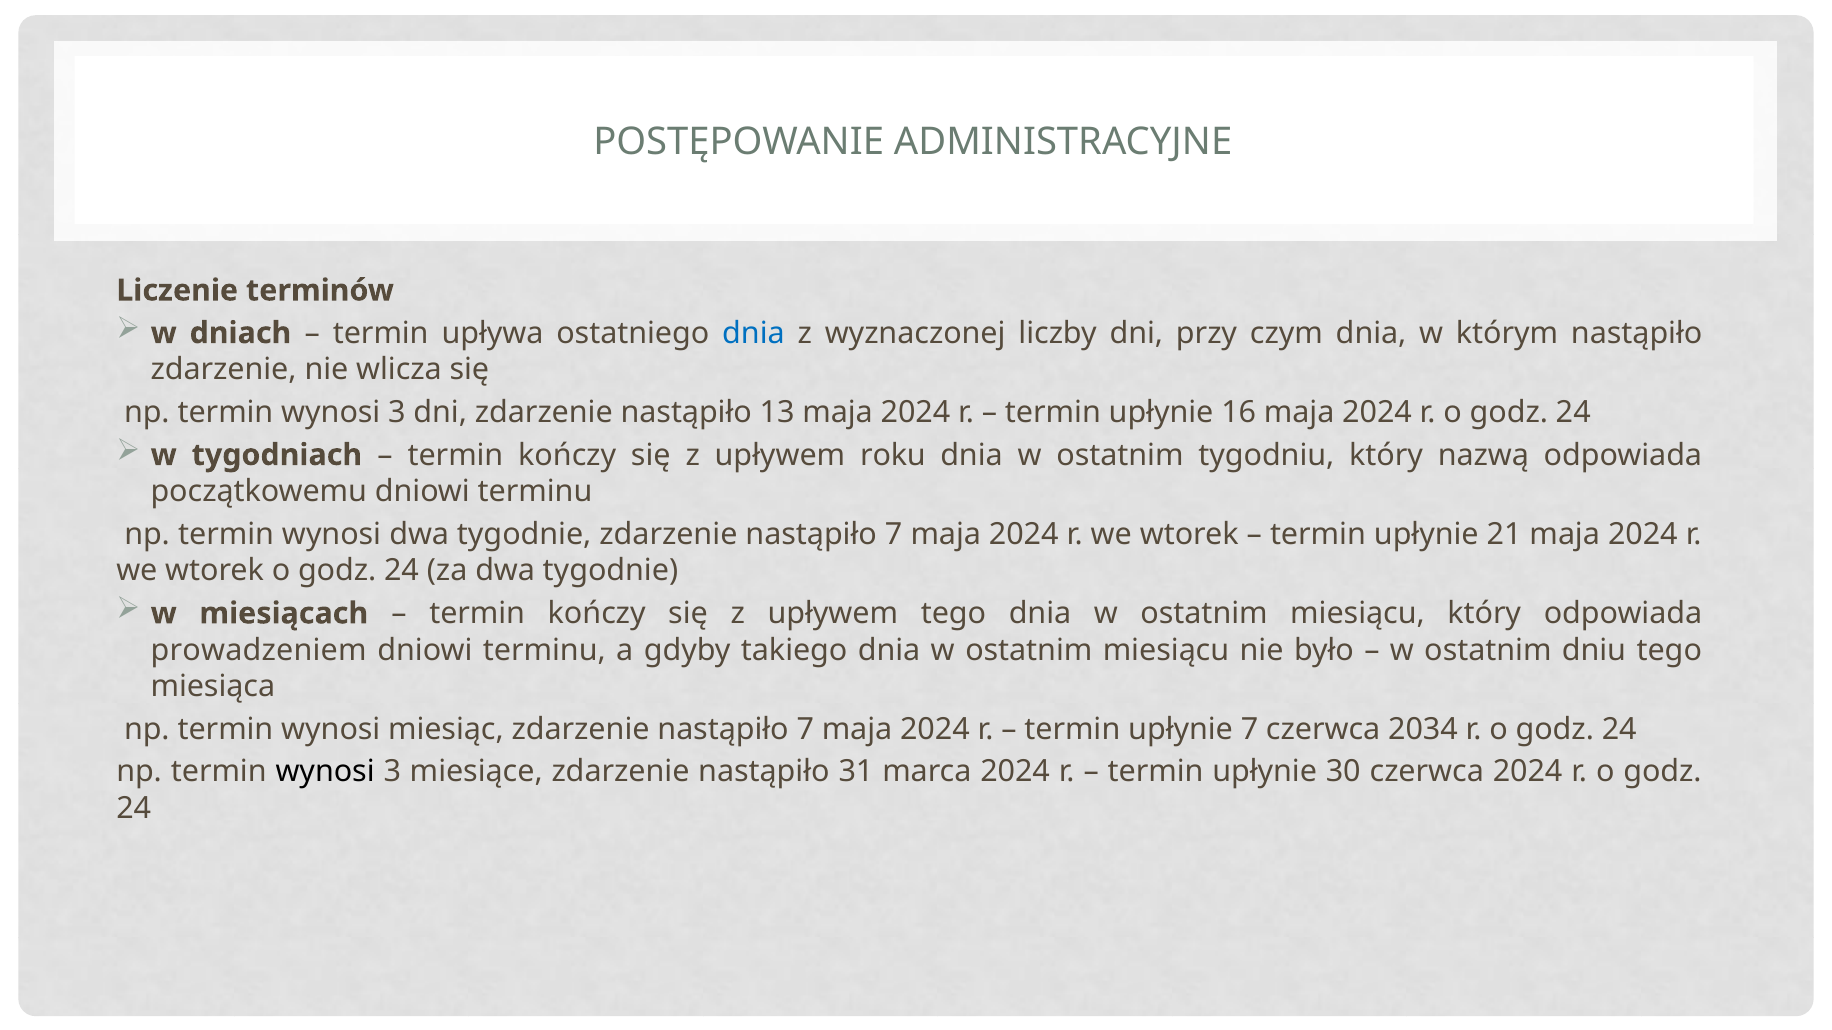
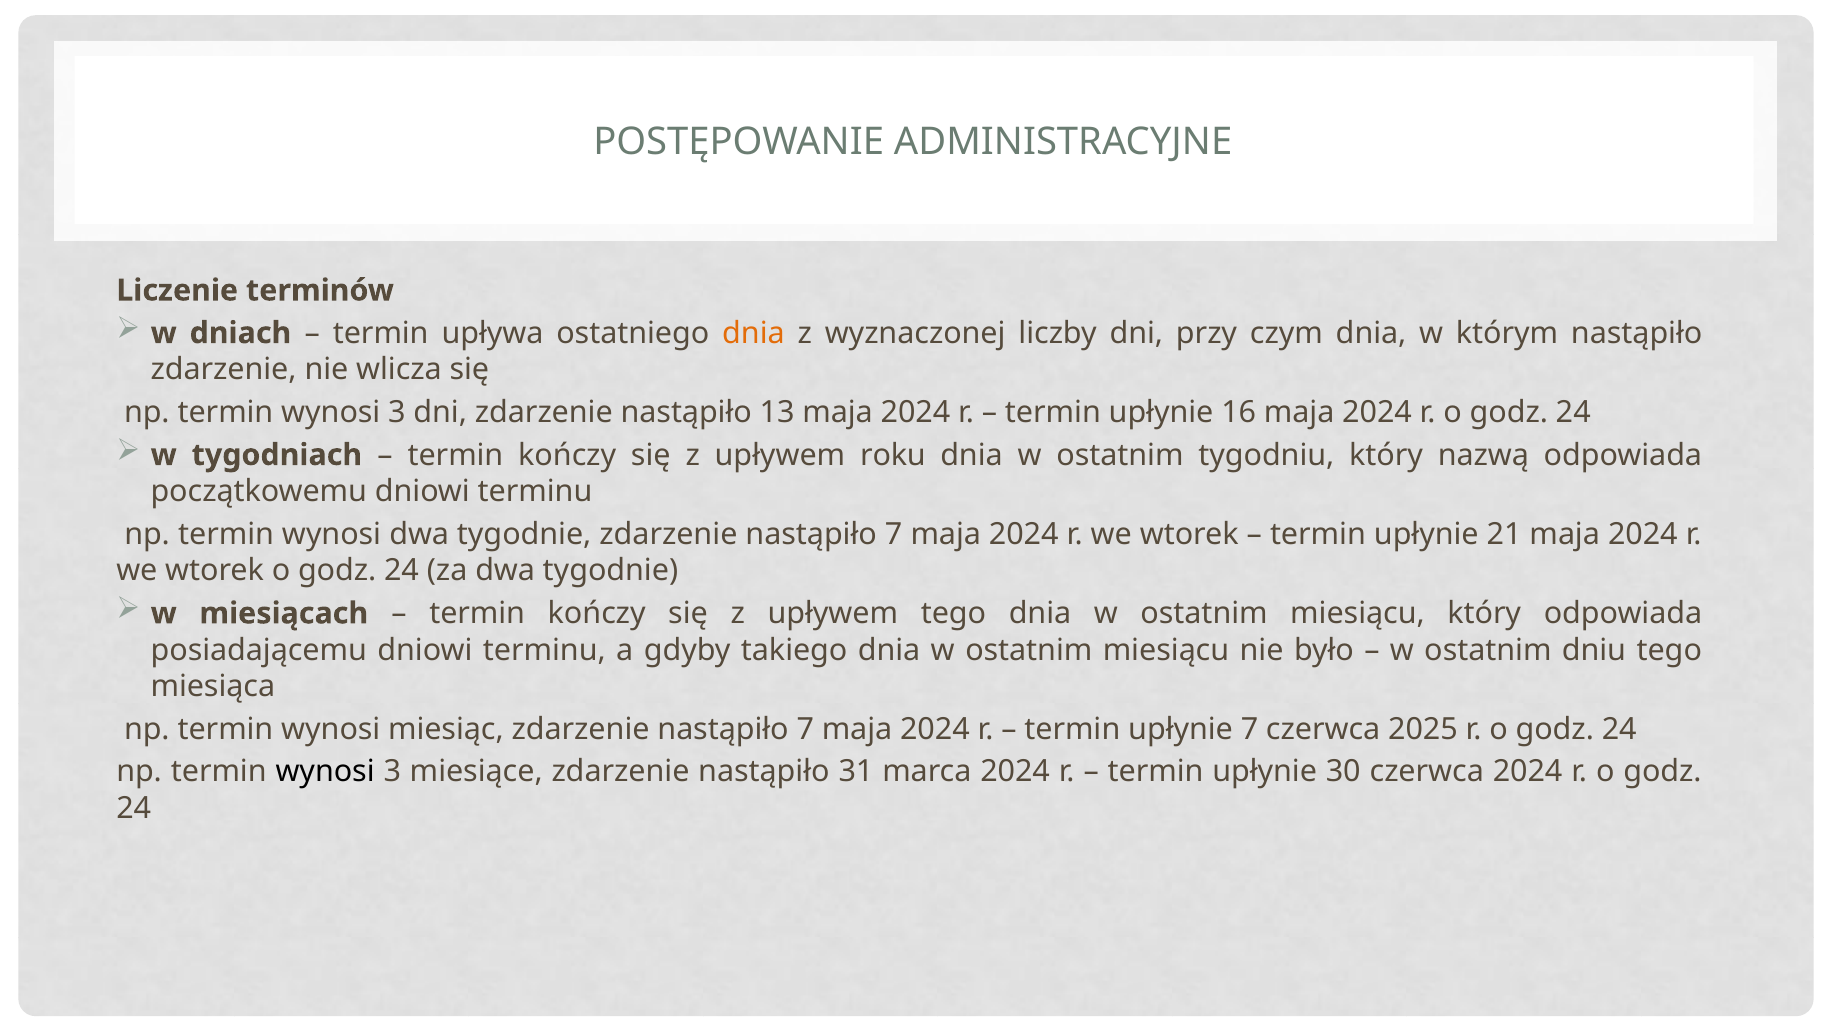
dnia at (753, 333) colour: blue -> orange
prowadzeniem: prowadzeniem -> posiadającemu
2034: 2034 -> 2025
